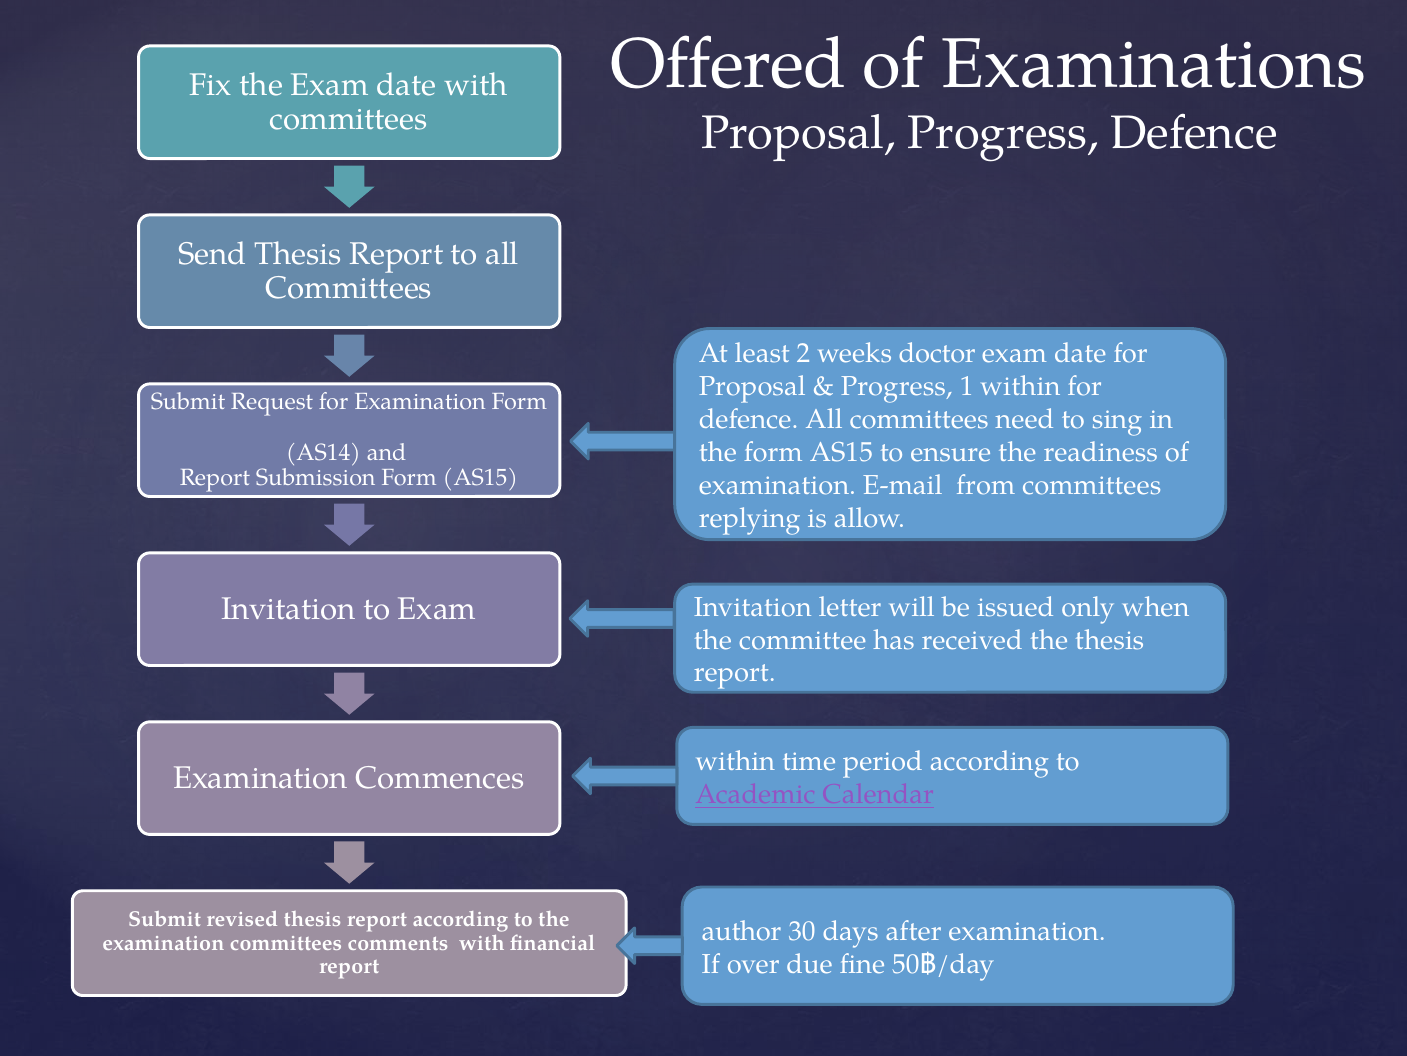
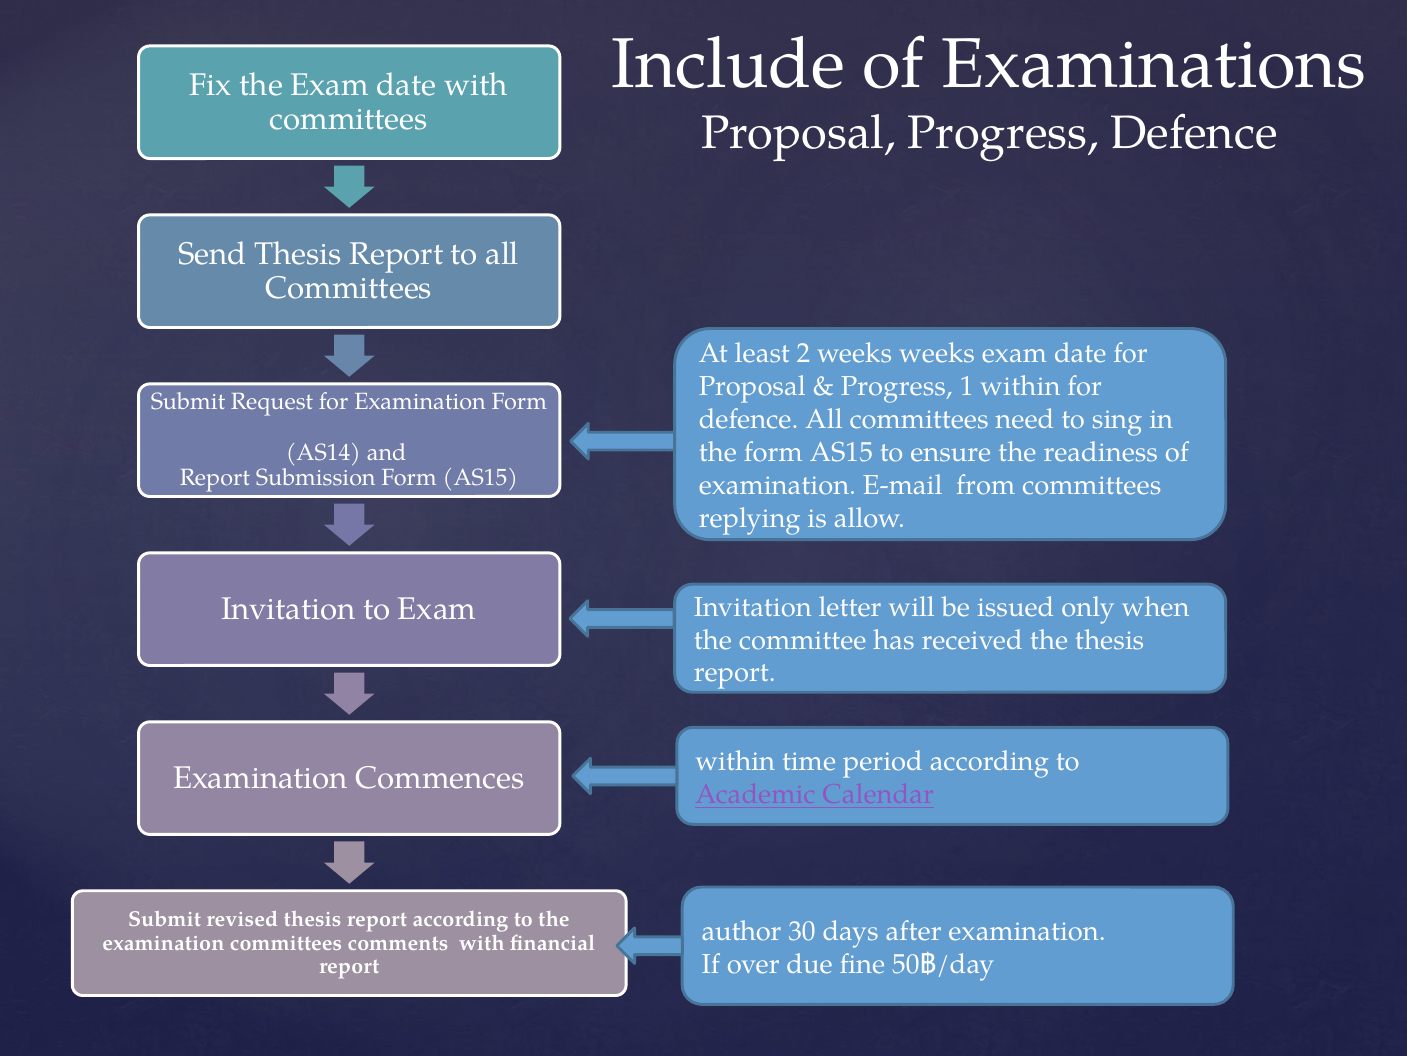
Offered: Offered -> Include
weeks doctor: doctor -> weeks
